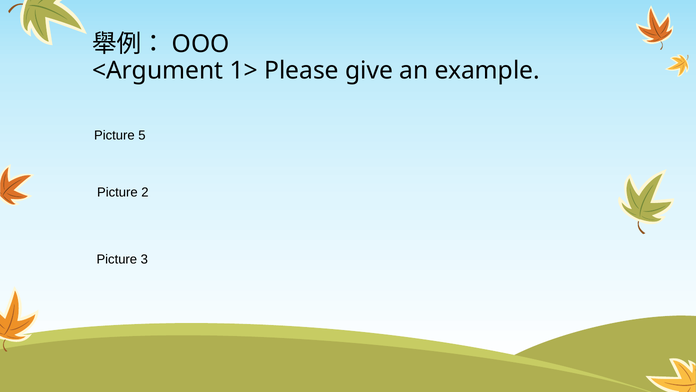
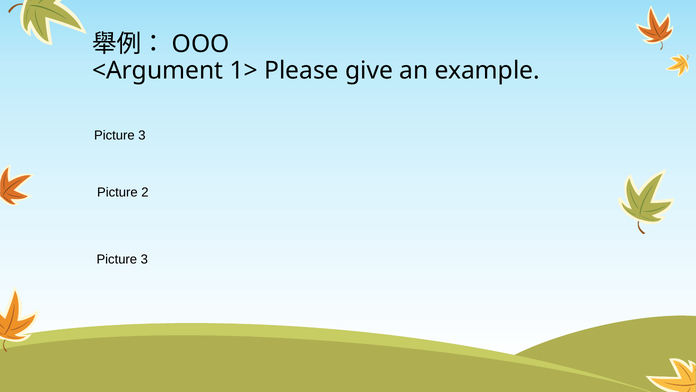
5 at (142, 135): 5 -> 3
